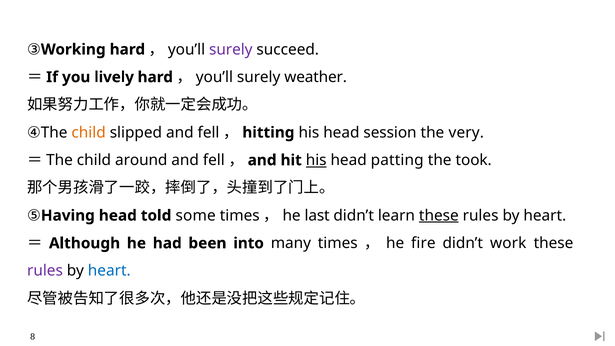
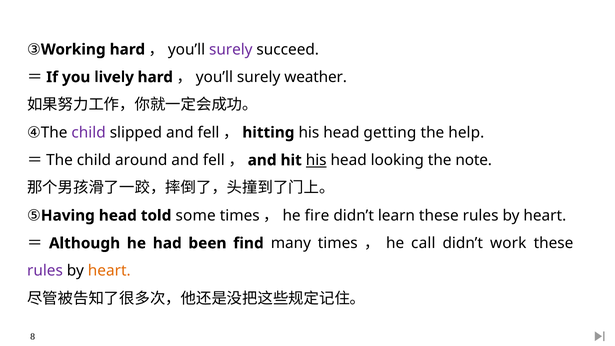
child at (89, 133) colour: orange -> purple
session: session -> getting
very: very -> help
patting: patting -> looking
took: took -> note
last: last -> fire
these at (439, 216) underline: present -> none
into: into -> find
fire: fire -> call
heart at (109, 271) colour: blue -> orange
